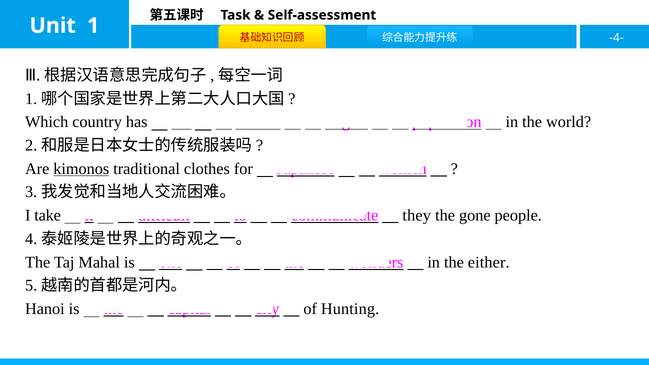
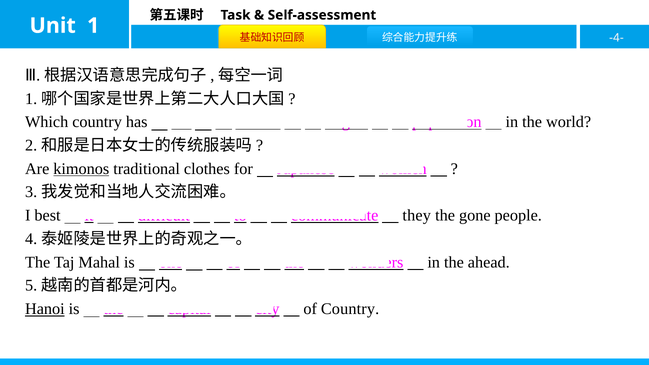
take: take -> best
either: either -> ahead
Hanoi underline: none -> present
of Hunting: Hunting -> Country
